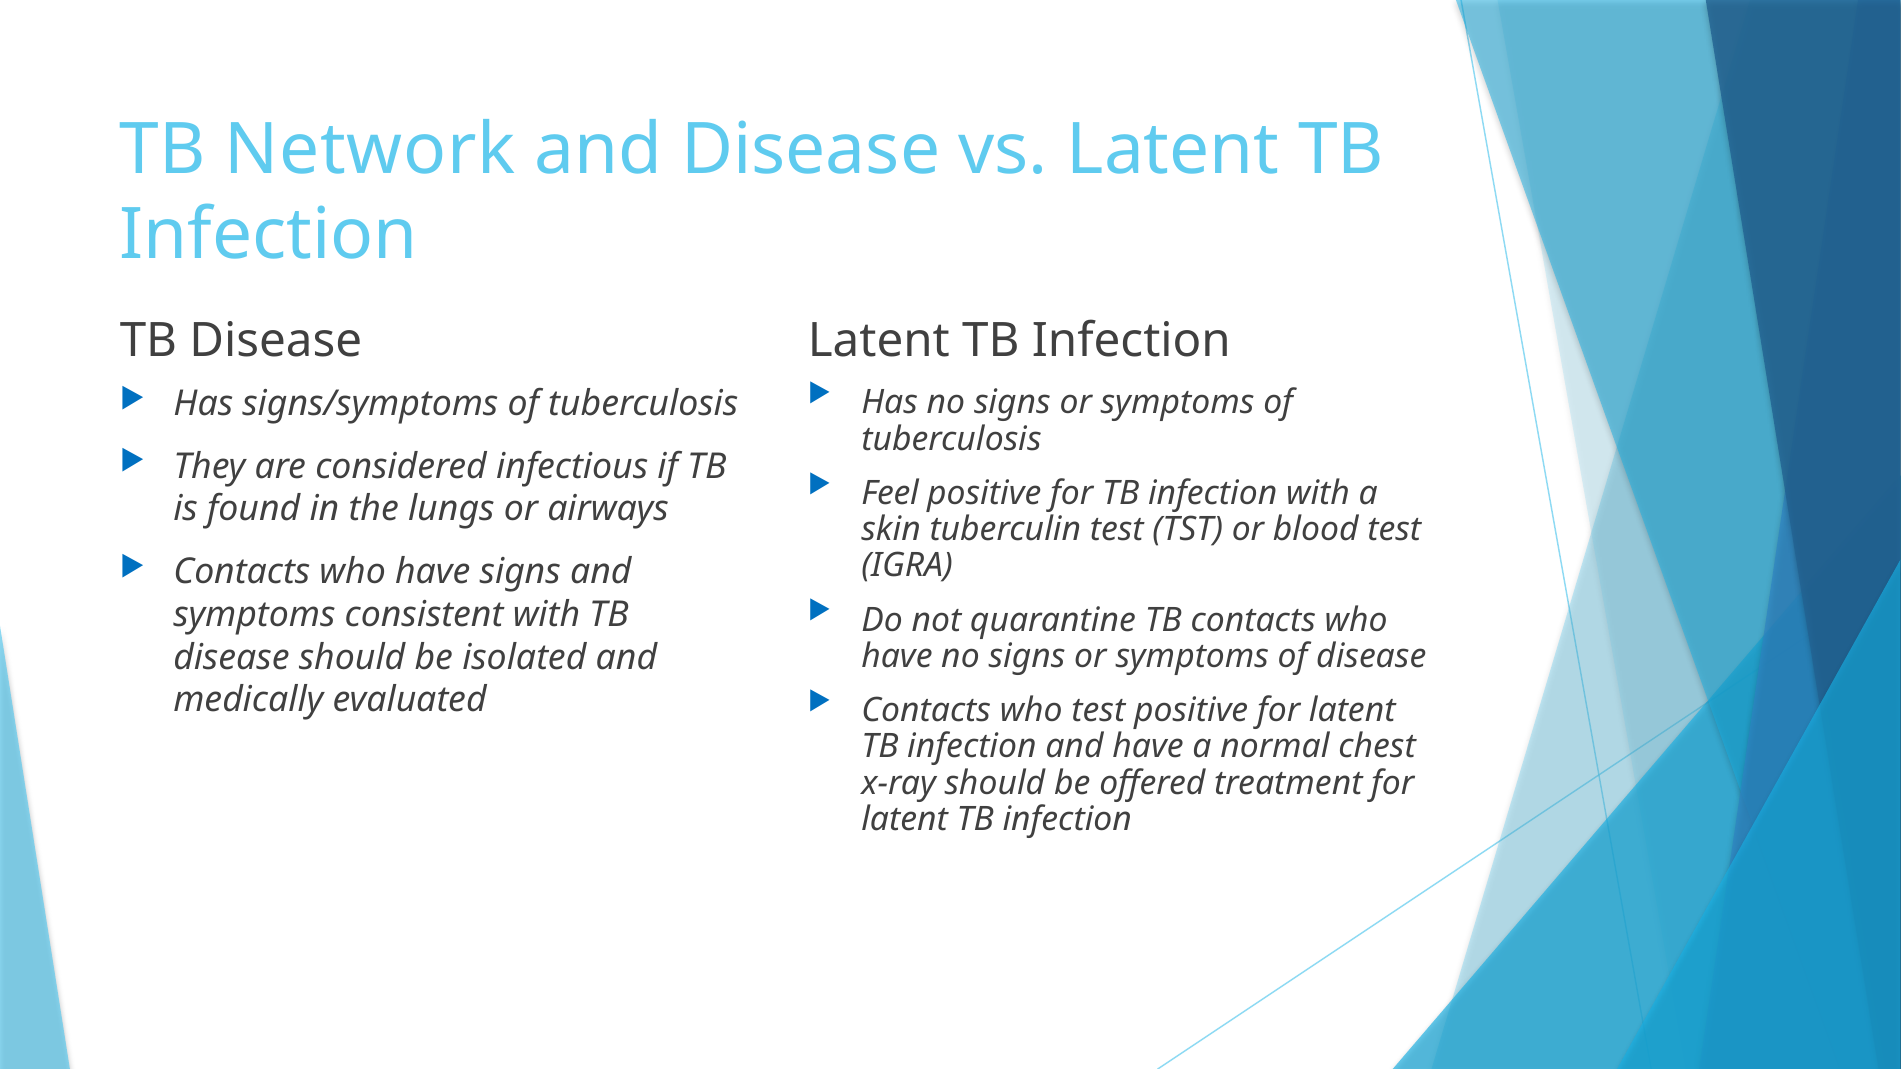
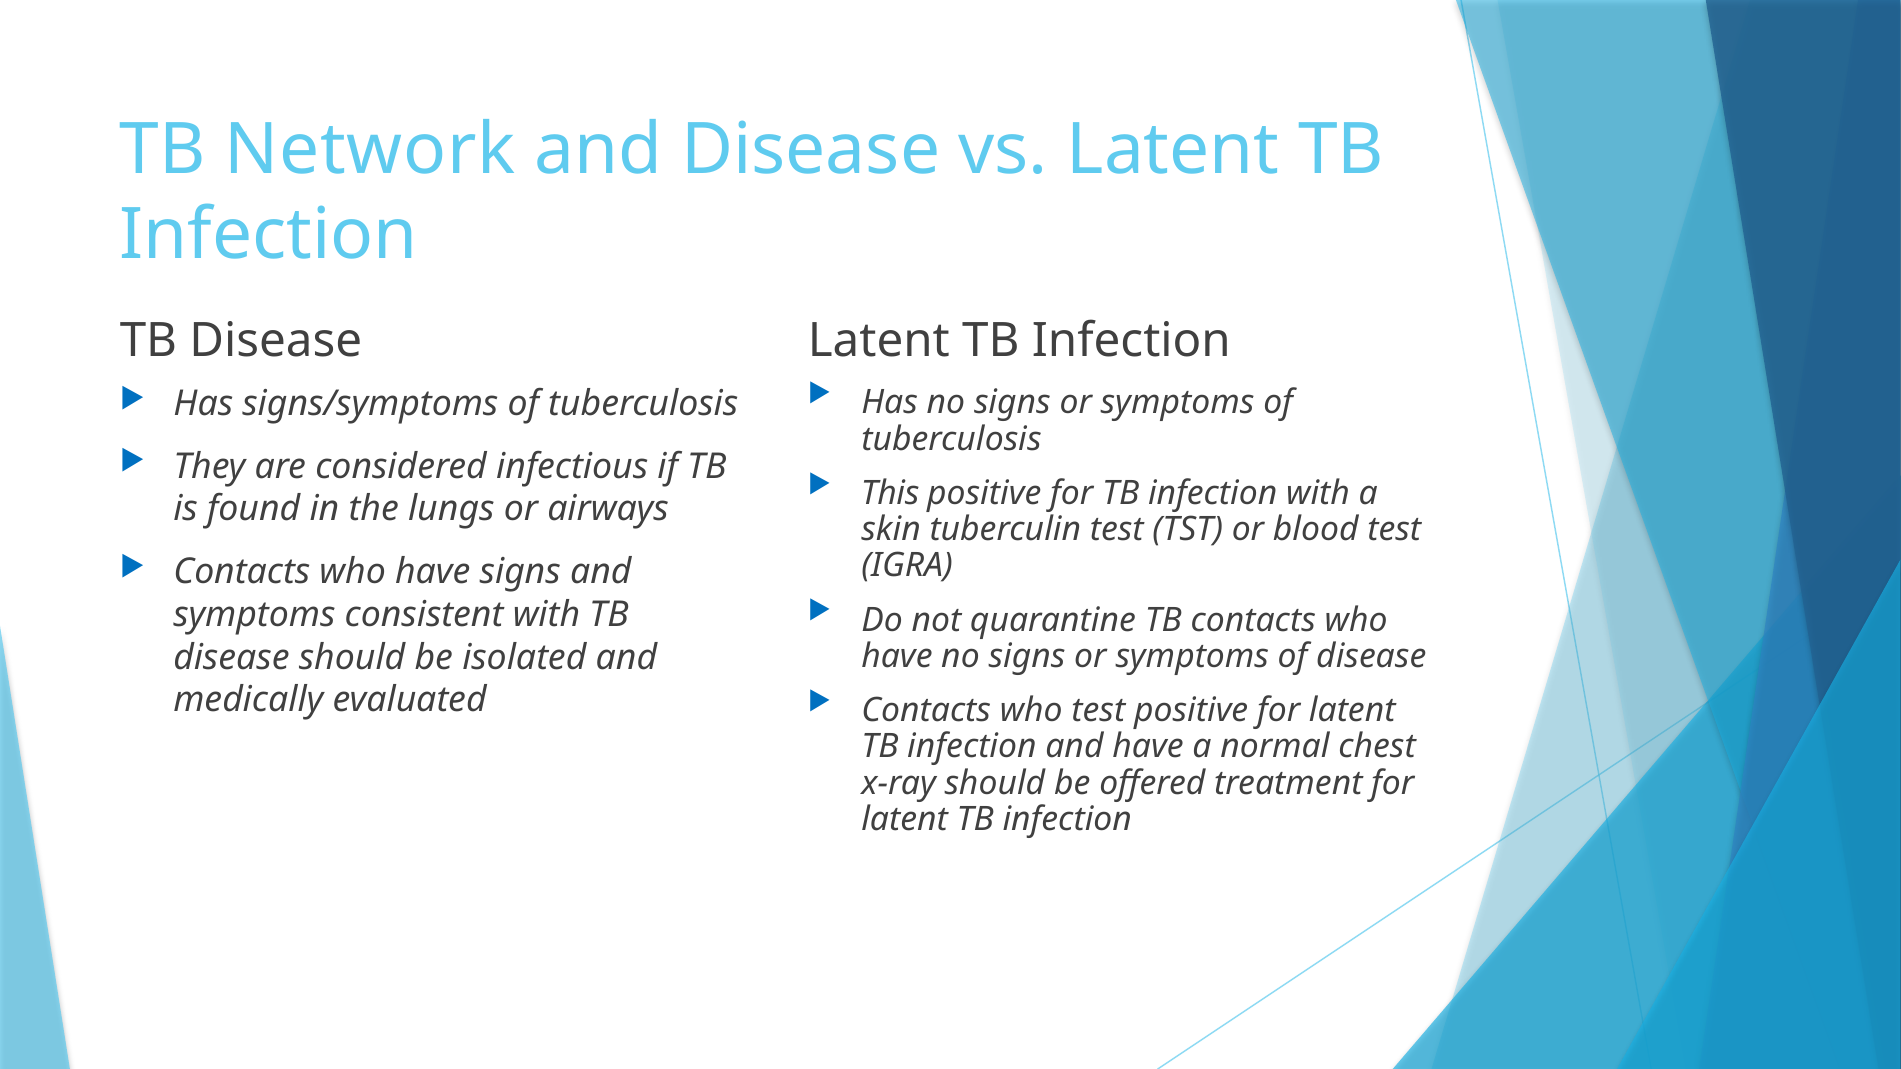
Feel: Feel -> This
